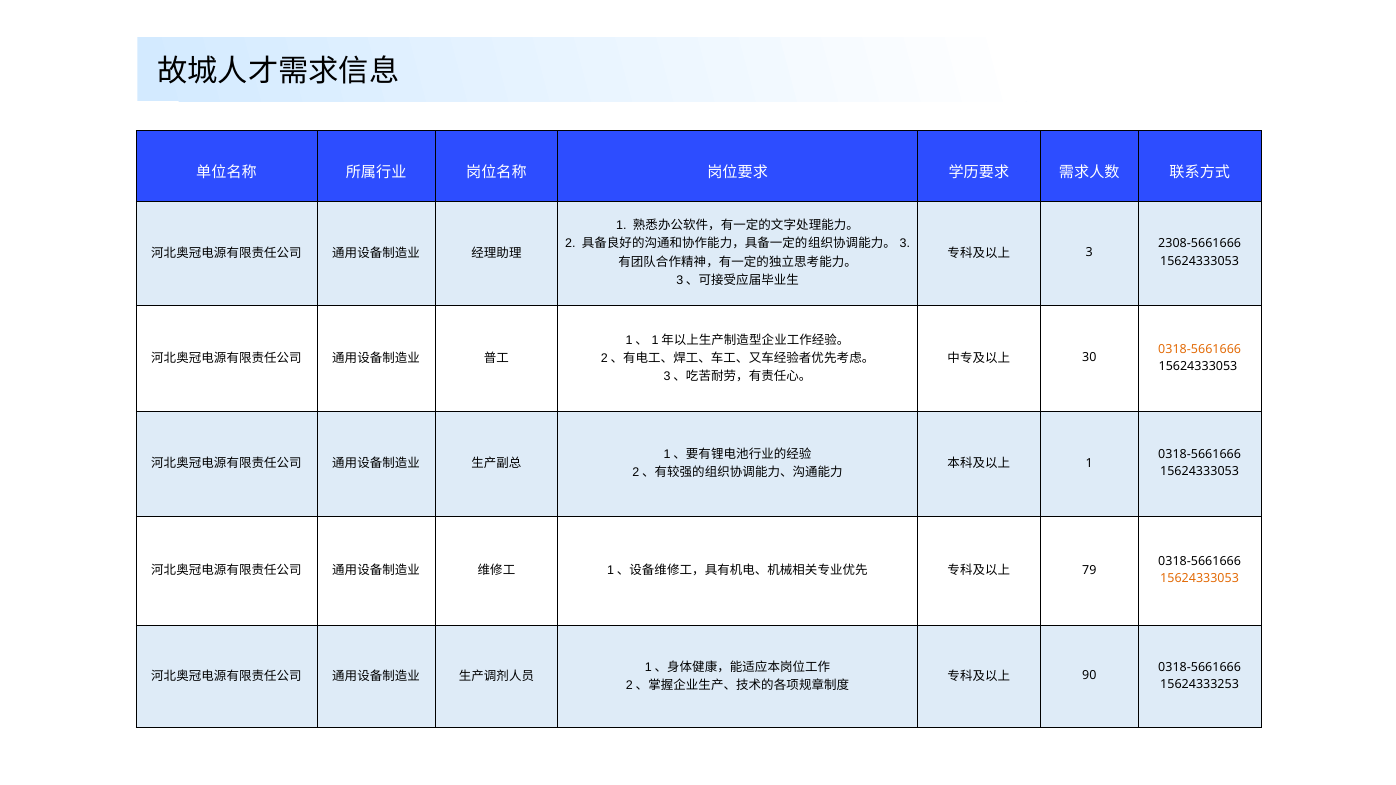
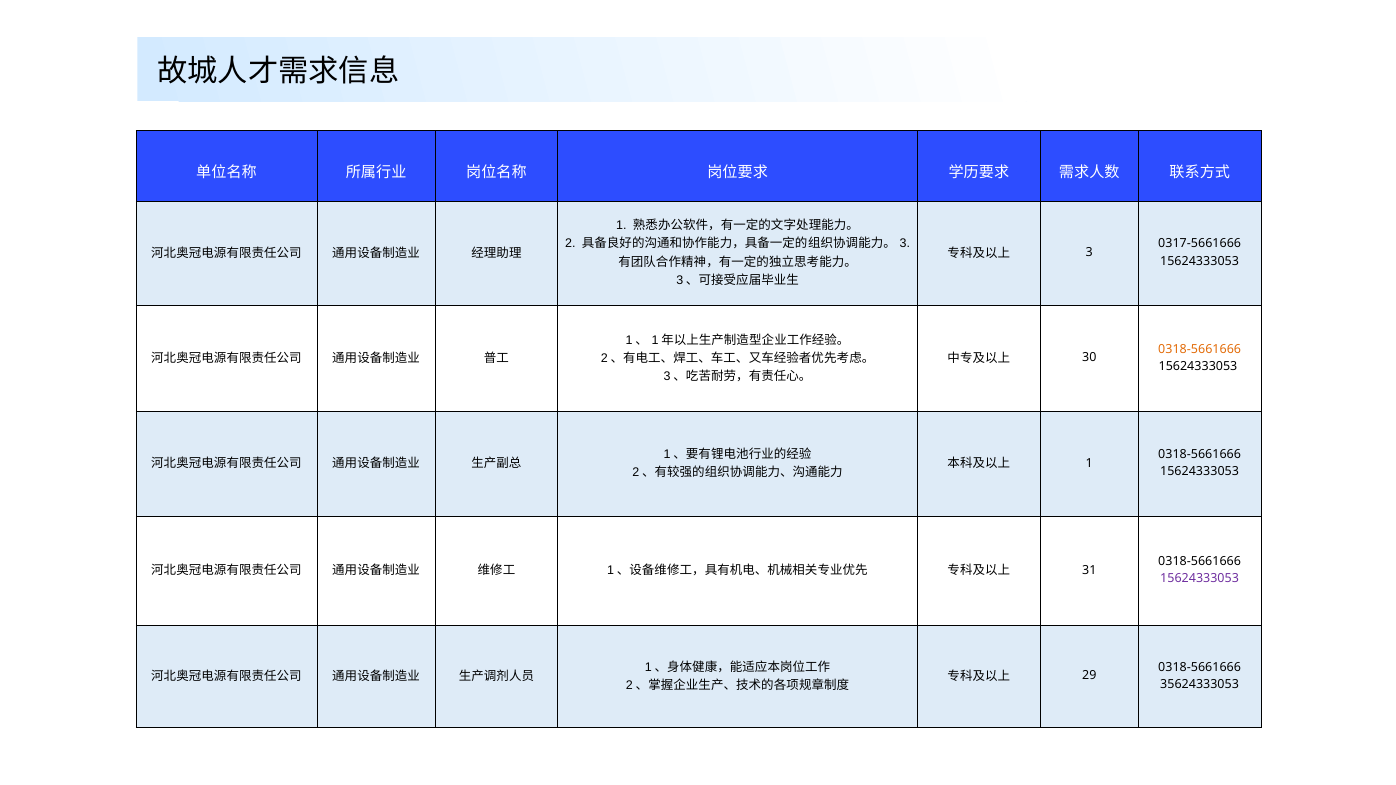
2308-5661666: 2308-5661666 -> 0317-5661666
79: 79 -> 31
15624333053 at (1200, 579) colour: orange -> purple
90: 90 -> 29
15624333253: 15624333253 -> 35624333053
